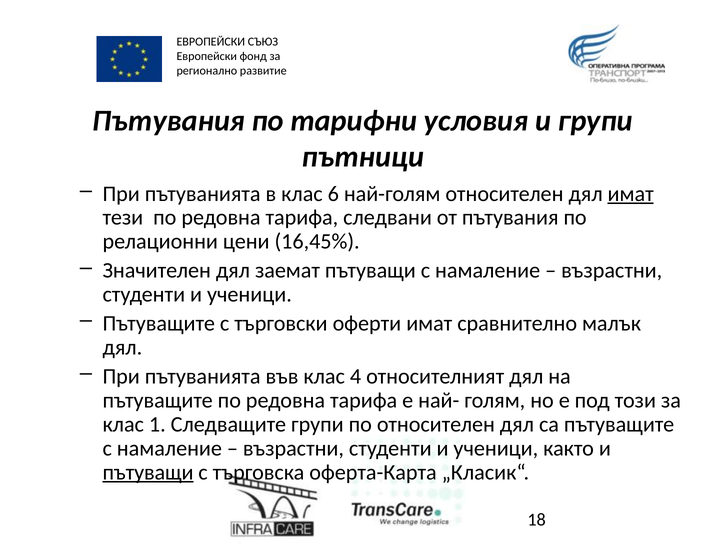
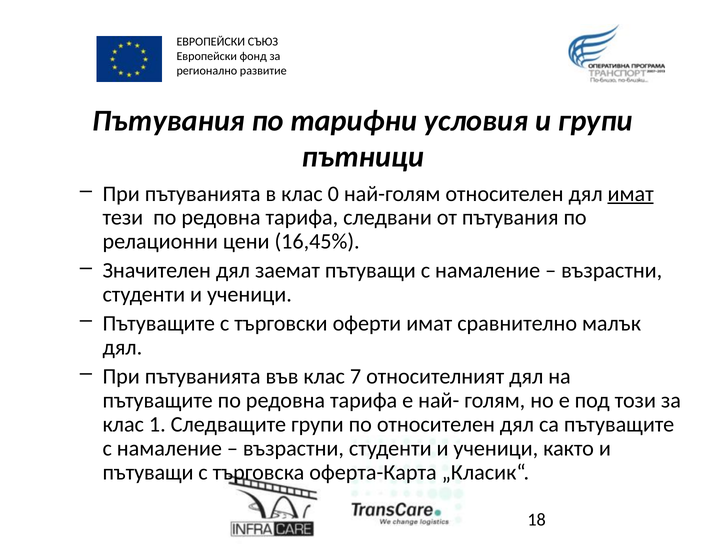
6: 6 -> 0
4: 4 -> 7
пътуващи at (148, 473) underline: present -> none
